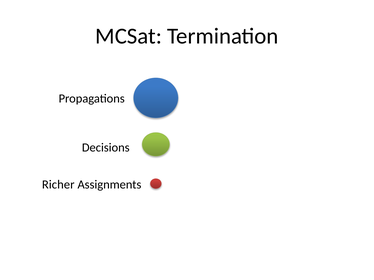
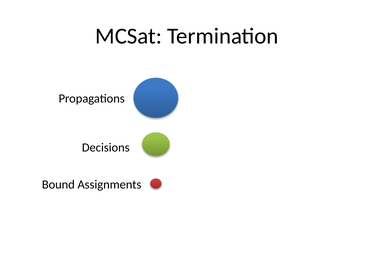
Richer: Richer -> Bound
